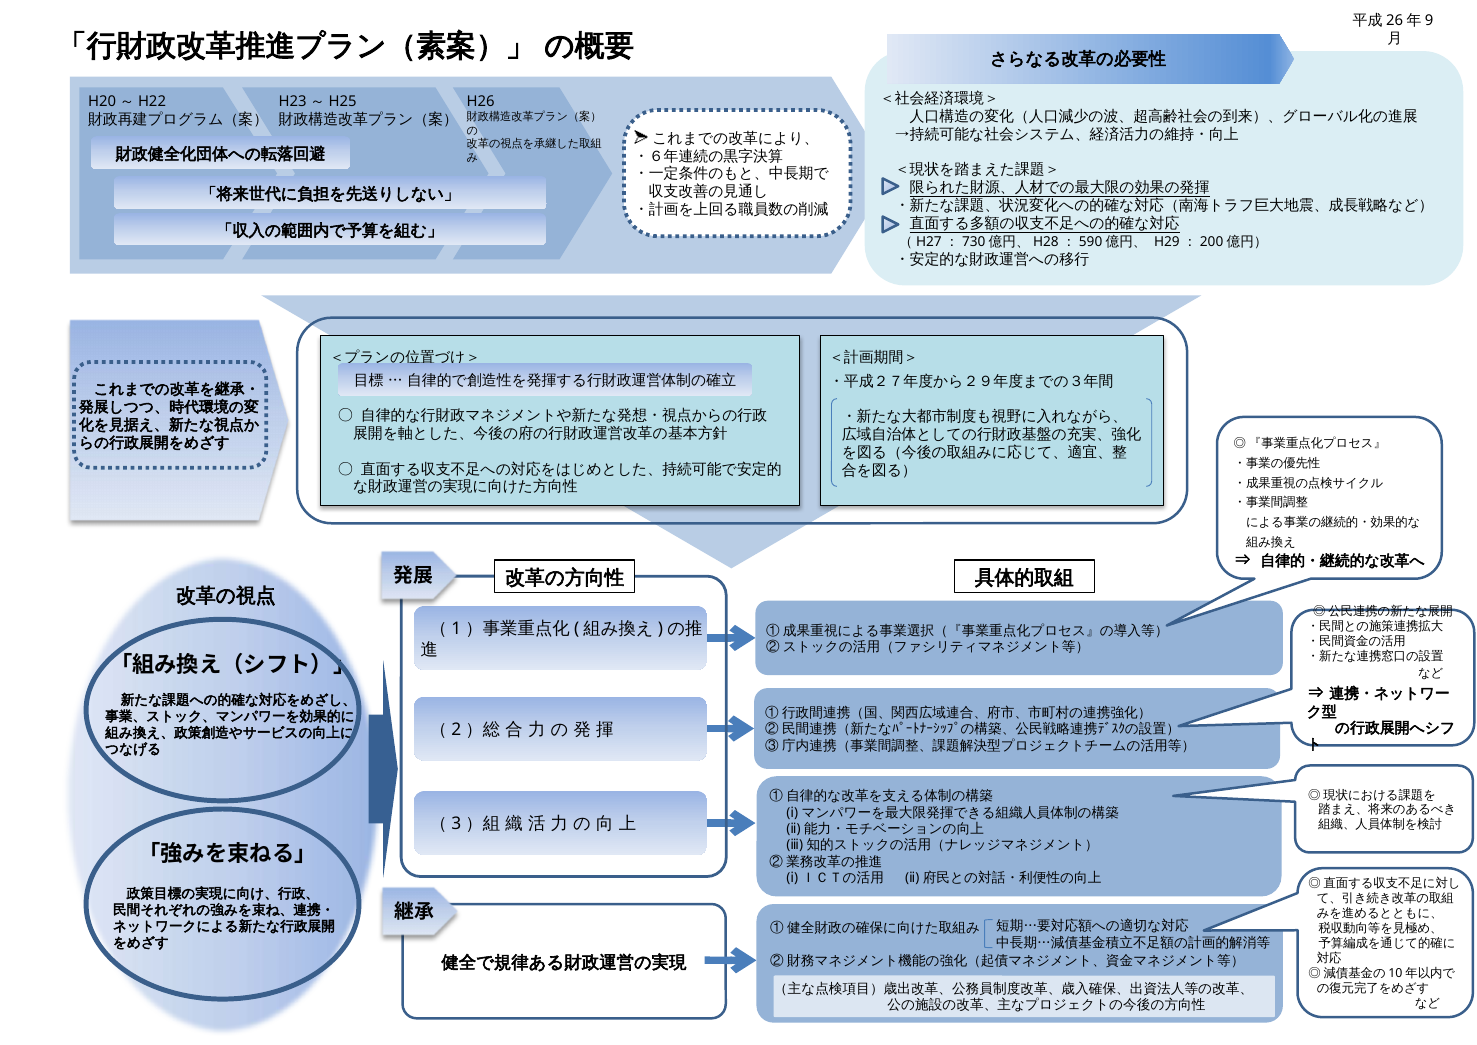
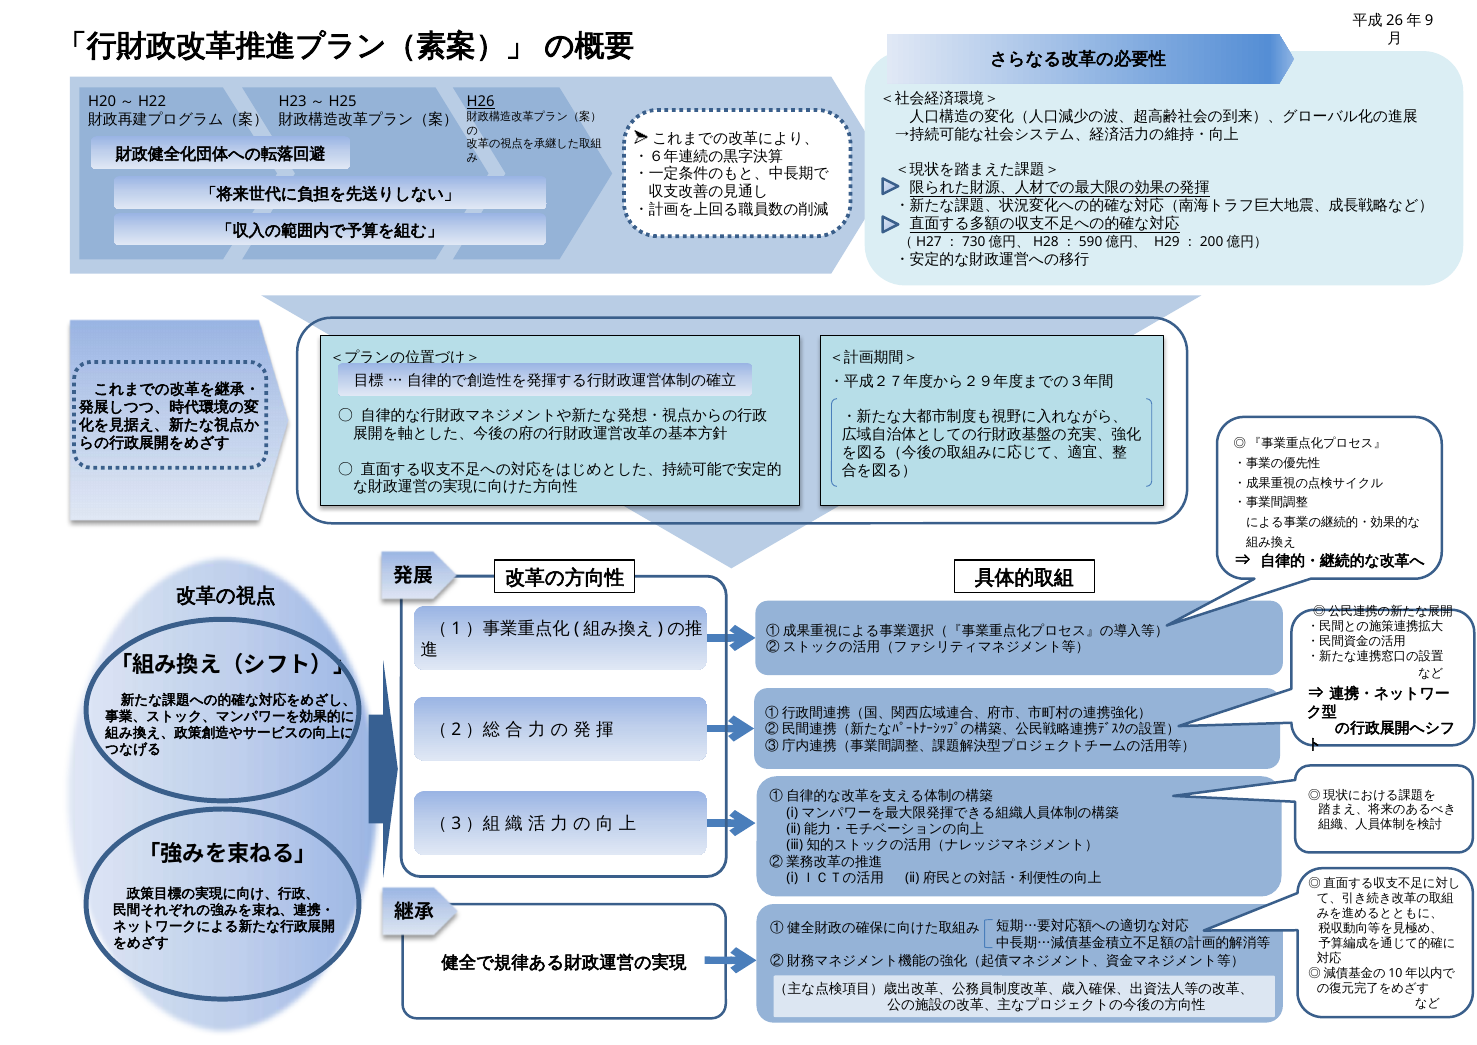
H26 underline: none -> present
